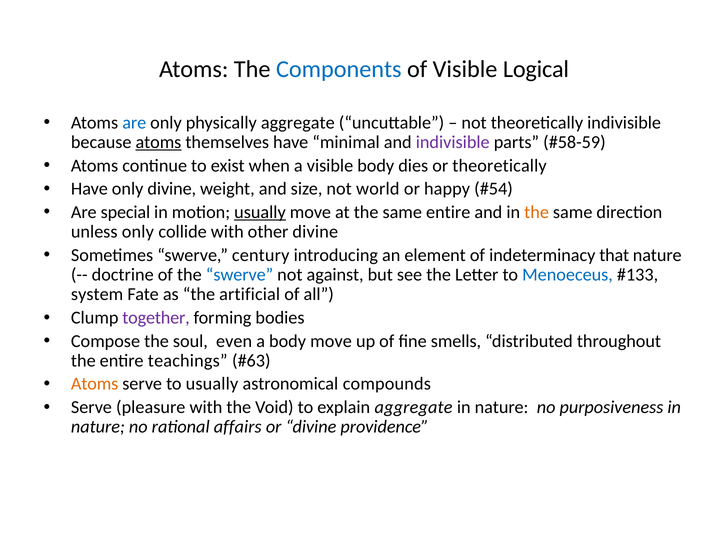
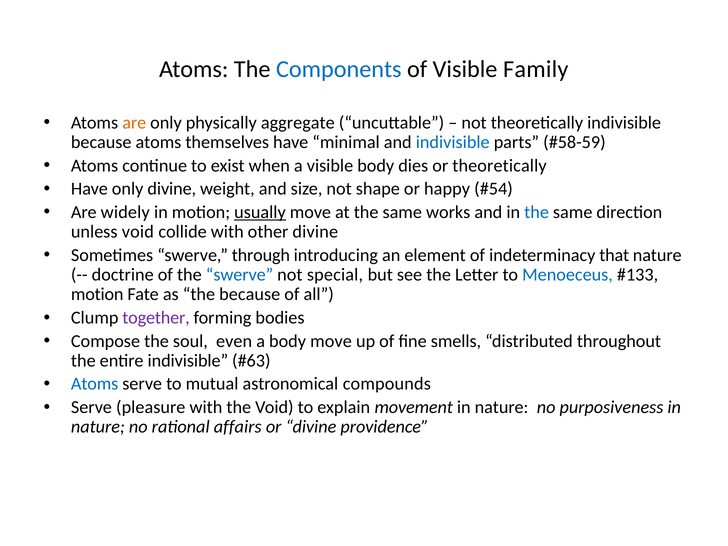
Logical: Logical -> Family
are at (134, 123) colour: blue -> orange
atoms at (158, 142) underline: present -> none
indivisible at (453, 142) colour: purple -> blue
world: world -> shape
special: special -> widely
same entire: entire -> works
the at (537, 212) colour: orange -> blue
unless only: only -> void
century: century -> through
against: against -> special
system at (97, 294): system -> motion
the artificial: artificial -> because
entire teachings: teachings -> indivisible
Atoms at (95, 384) colour: orange -> blue
to usually: usually -> mutual
explain aggregate: aggregate -> movement
